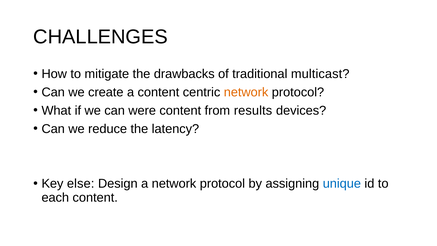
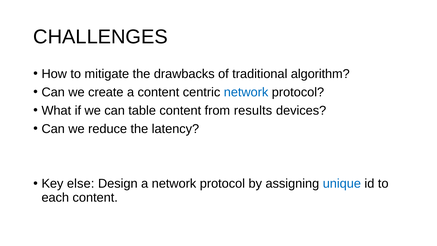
multicast: multicast -> algorithm
network at (246, 92) colour: orange -> blue
were: were -> table
